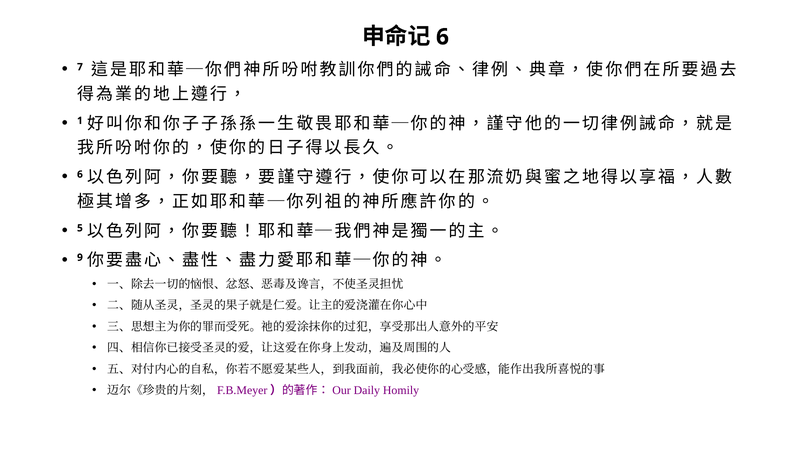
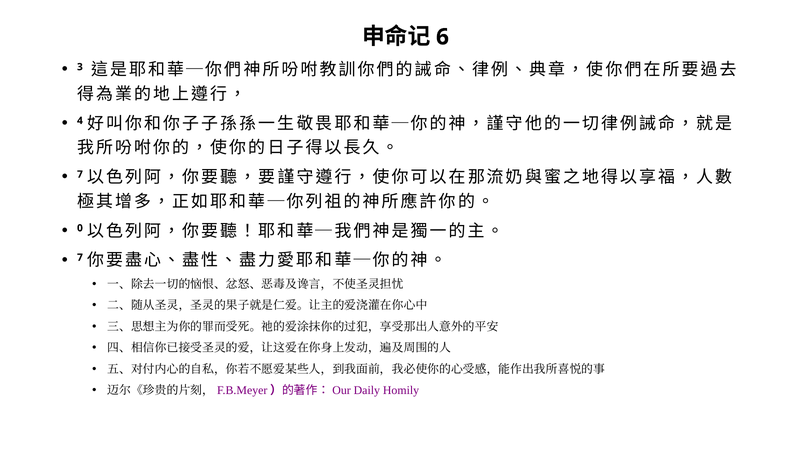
7: 7 -> 3
1: 1 -> 4
6 at (80, 174): 6 -> 7
5: 5 -> 0
9 at (80, 258): 9 -> 7
